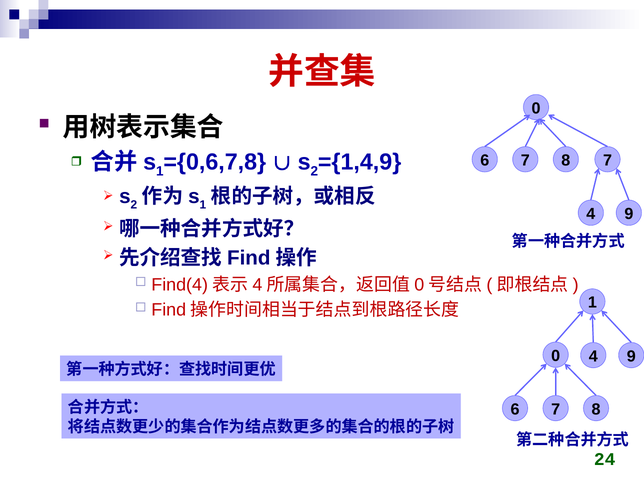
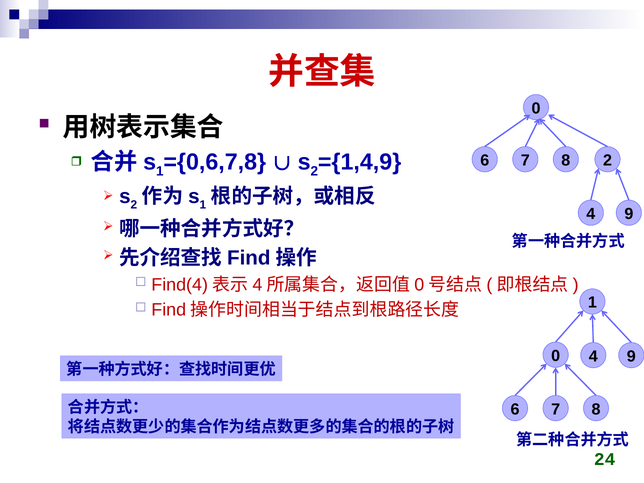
8 7: 7 -> 2
